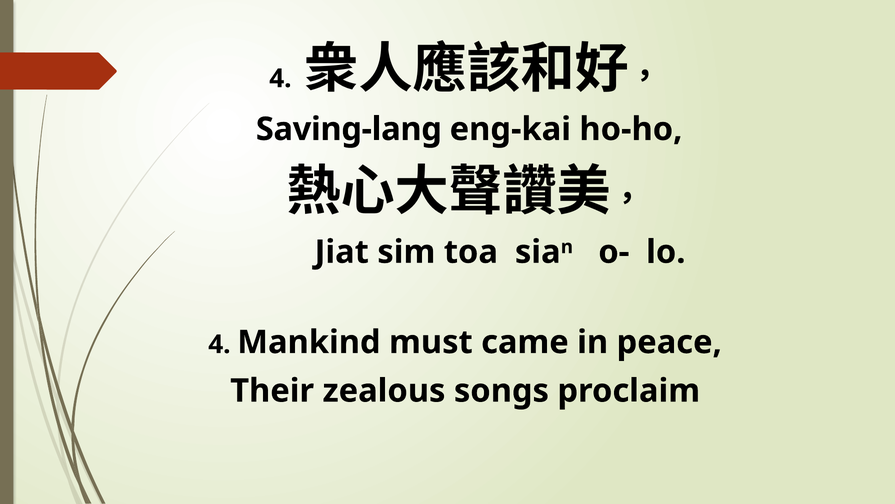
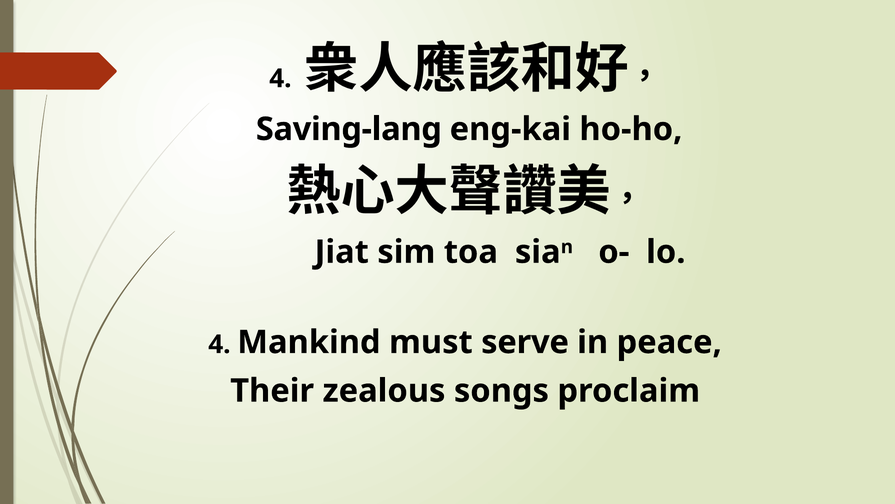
came: came -> serve
